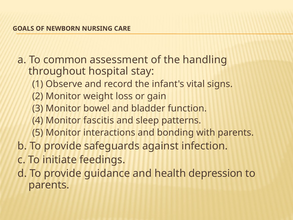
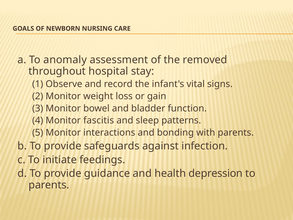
common: common -> anomaly
handling: handling -> removed
